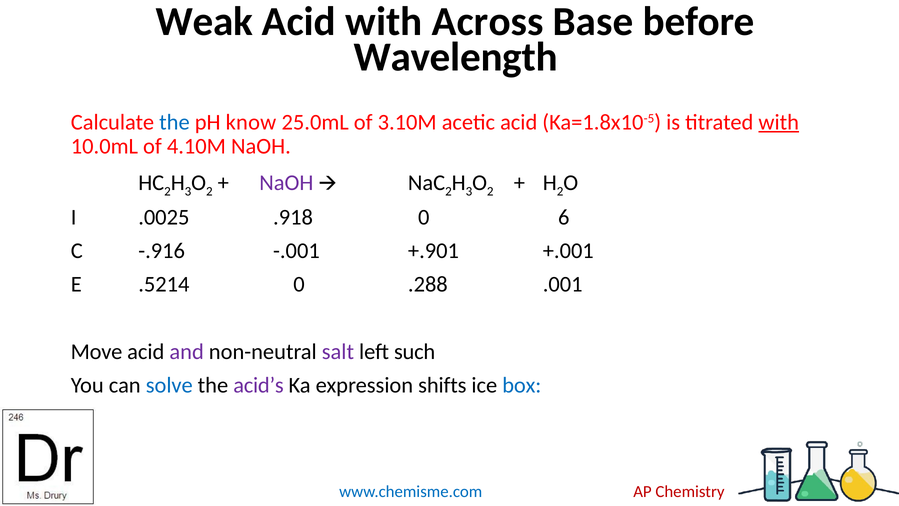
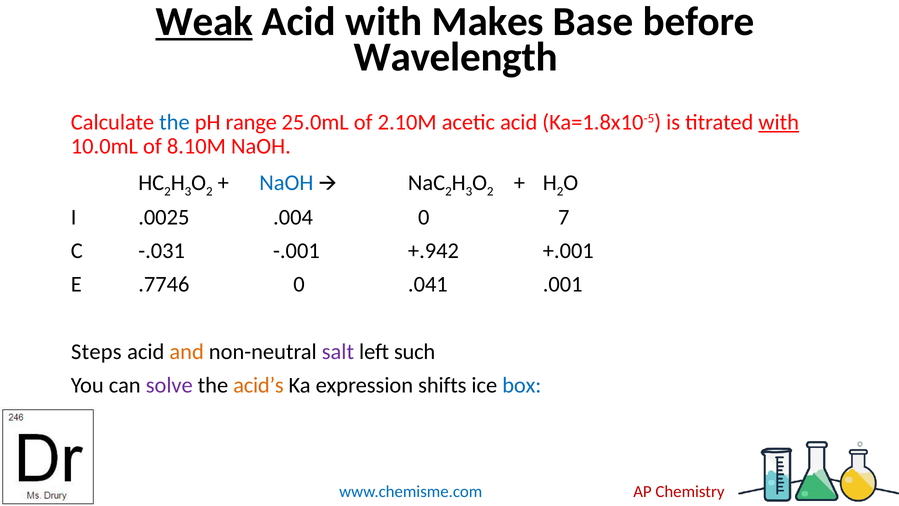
Weak underline: none -> present
Across: Across -> Makes
know: know -> range
3.10M: 3.10M -> 2.10M
4.10M: 4.10M -> 8.10M
NaOH at (286, 183) colour: purple -> blue
.918: .918 -> .004
6: 6 -> 7
-.916: -.916 -> -.031
+.901: +.901 -> +.942
.5214: .5214 -> .7746
.288: .288 -> .041
Move: Move -> Steps
and colour: purple -> orange
solve colour: blue -> purple
acid’s colour: purple -> orange
